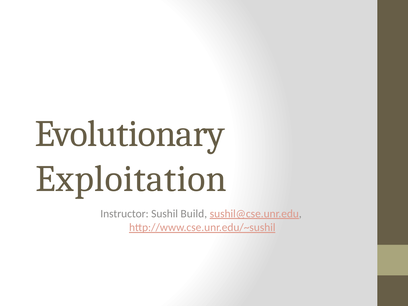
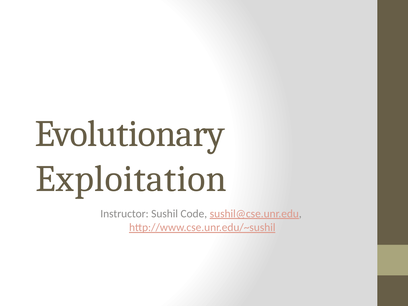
Build: Build -> Code
